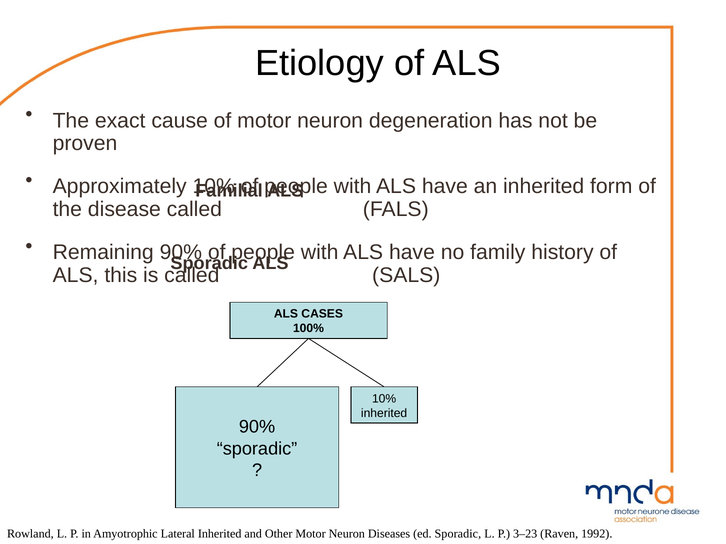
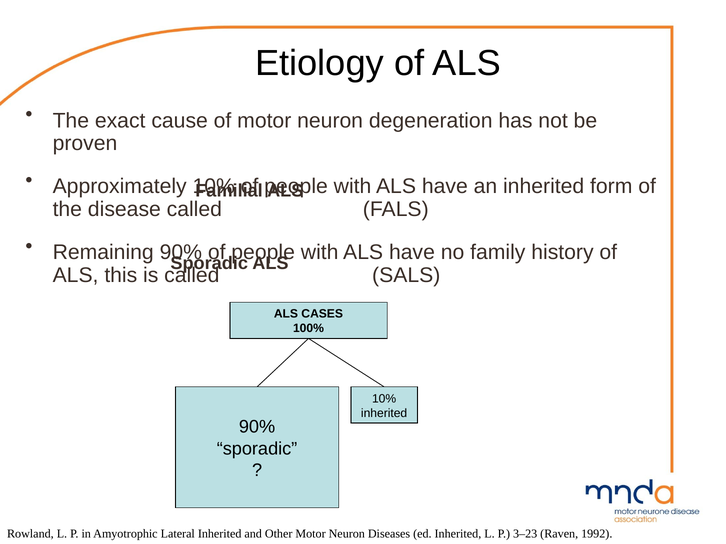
ed Sporadic: Sporadic -> Inherited
